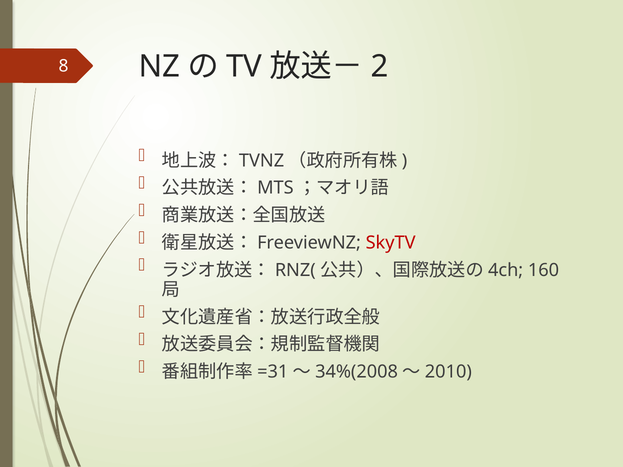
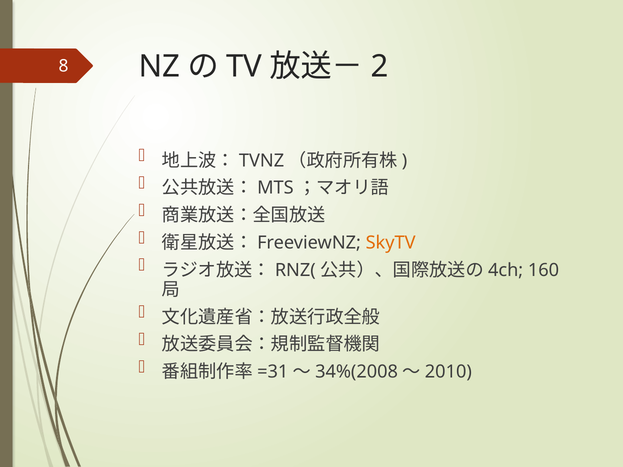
SkyTV colour: red -> orange
